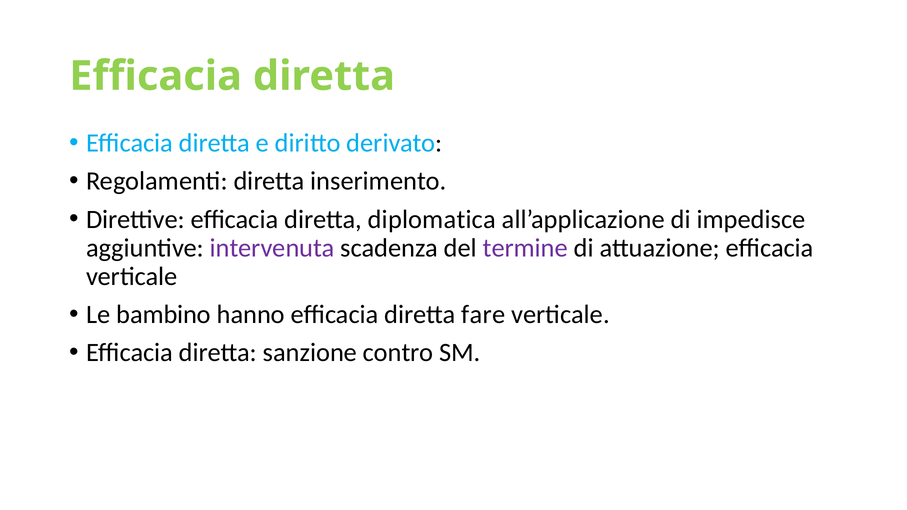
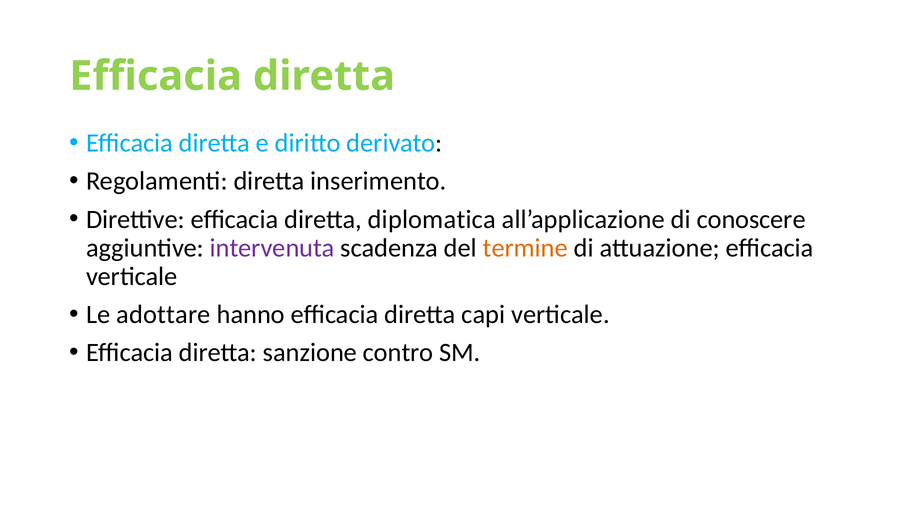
impedisce: impedisce -> conoscere
termine colour: purple -> orange
bambino: bambino -> adottare
fare: fare -> capi
